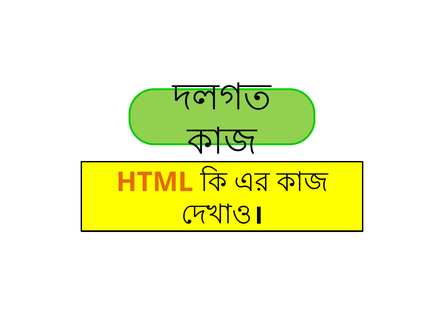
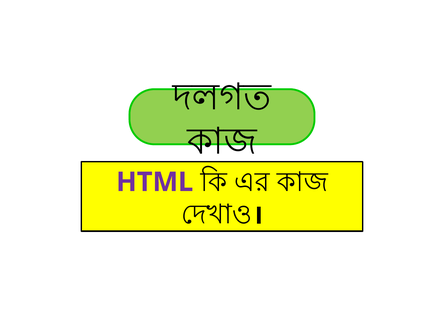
HTML colour: orange -> purple
